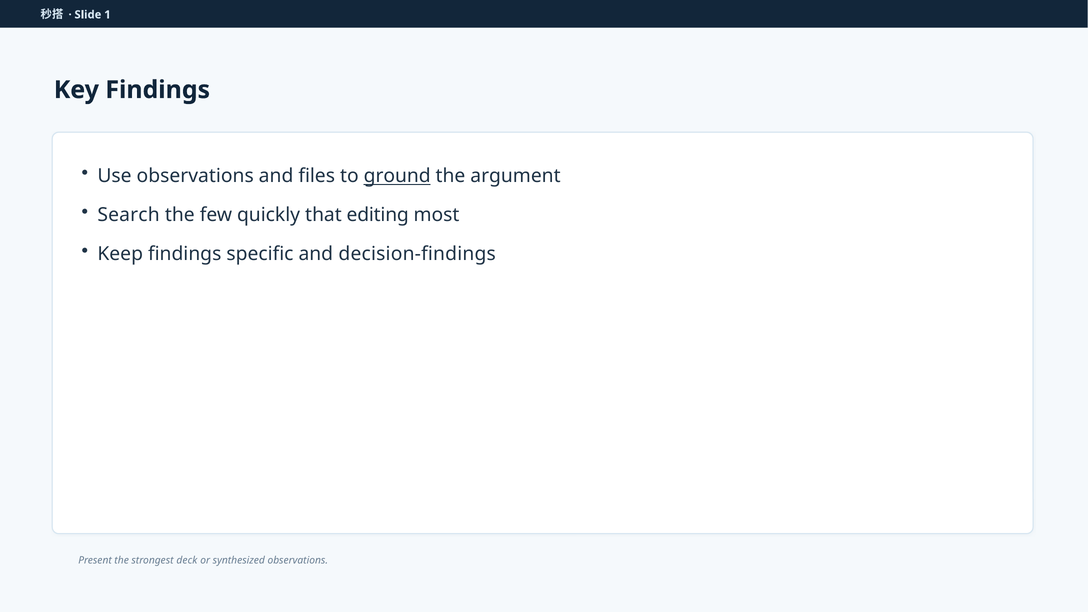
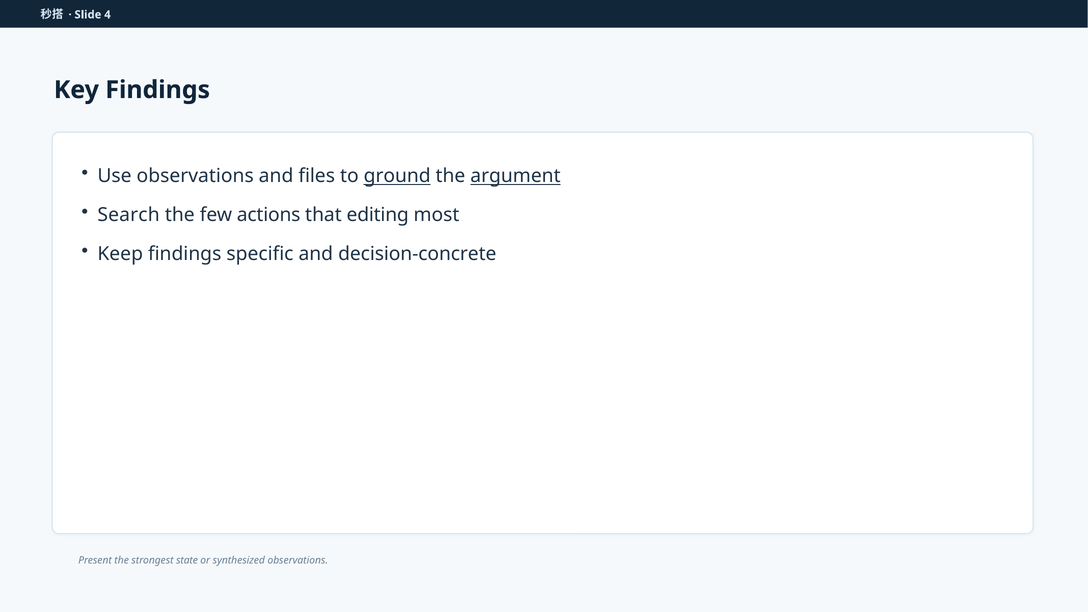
1: 1 -> 4
argument underline: none -> present
quickly: quickly -> actions
decision-findings: decision-findings -> decision-concrete
deck: deck -> state
